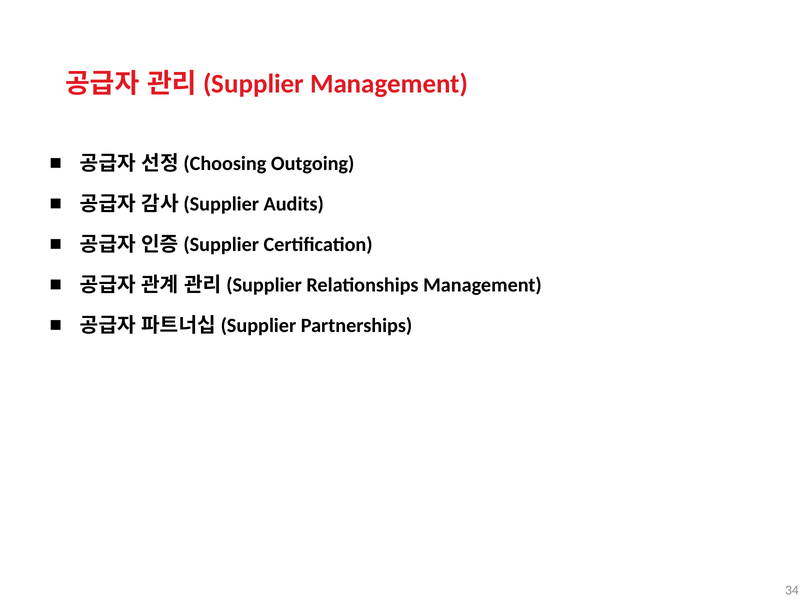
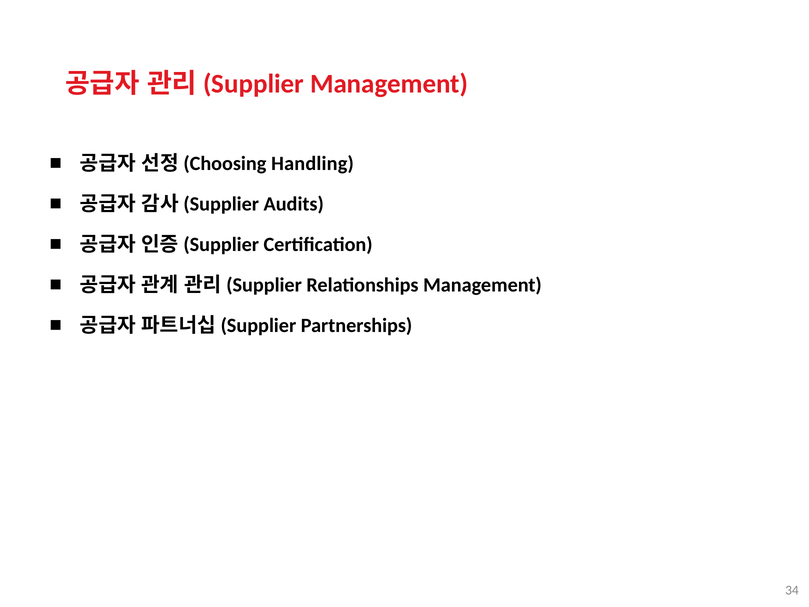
Outgoing: Outgoing -> Handling
